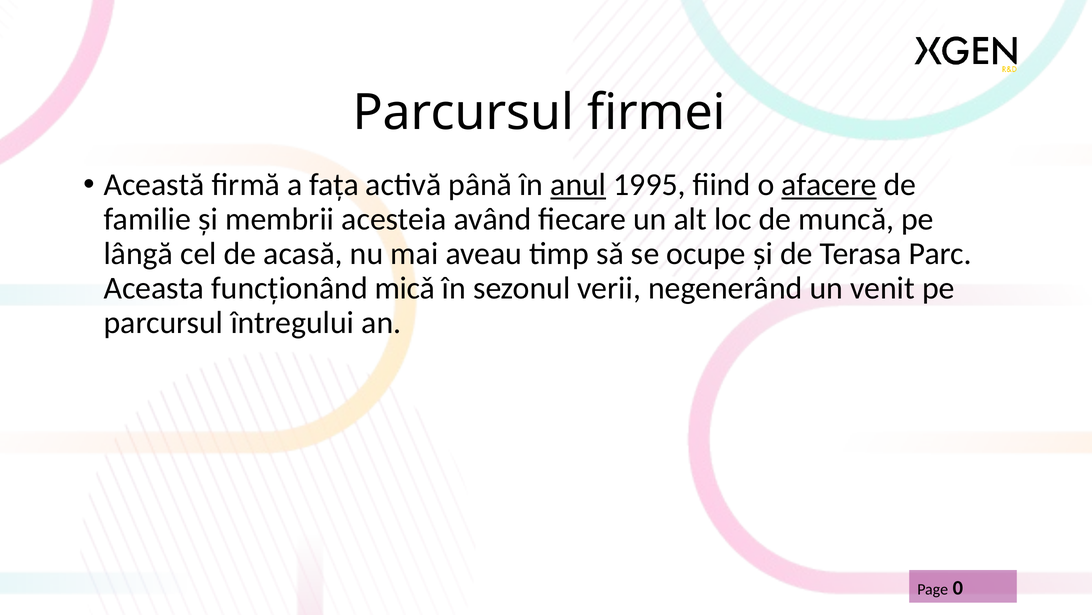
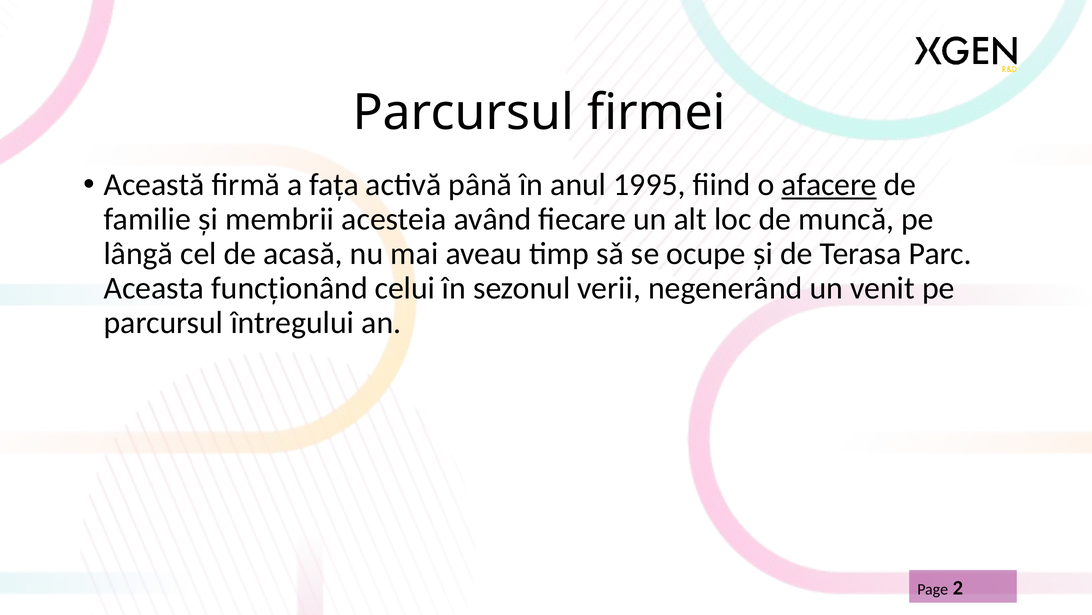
anul underline: present -> none
micǎ: micǎ -> celui
0: 0 -> 2
